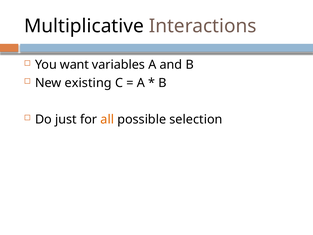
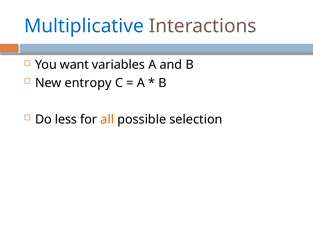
Multiplicative colour: black -> blue
existing: existing -> entropy
just: just -> less
